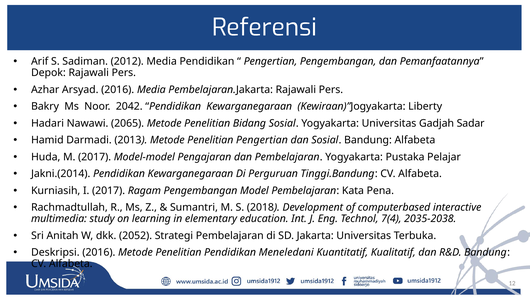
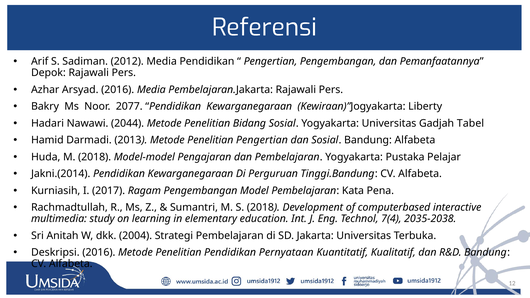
2042: 2042 -> 2077
2065: 2065 -> 2044
Sadar: Sadar -> Tabel
M 2017: 2017 -> 2018
2052: 2052 -> 2004
Meneledani: Meneledani -> Pernyataan
